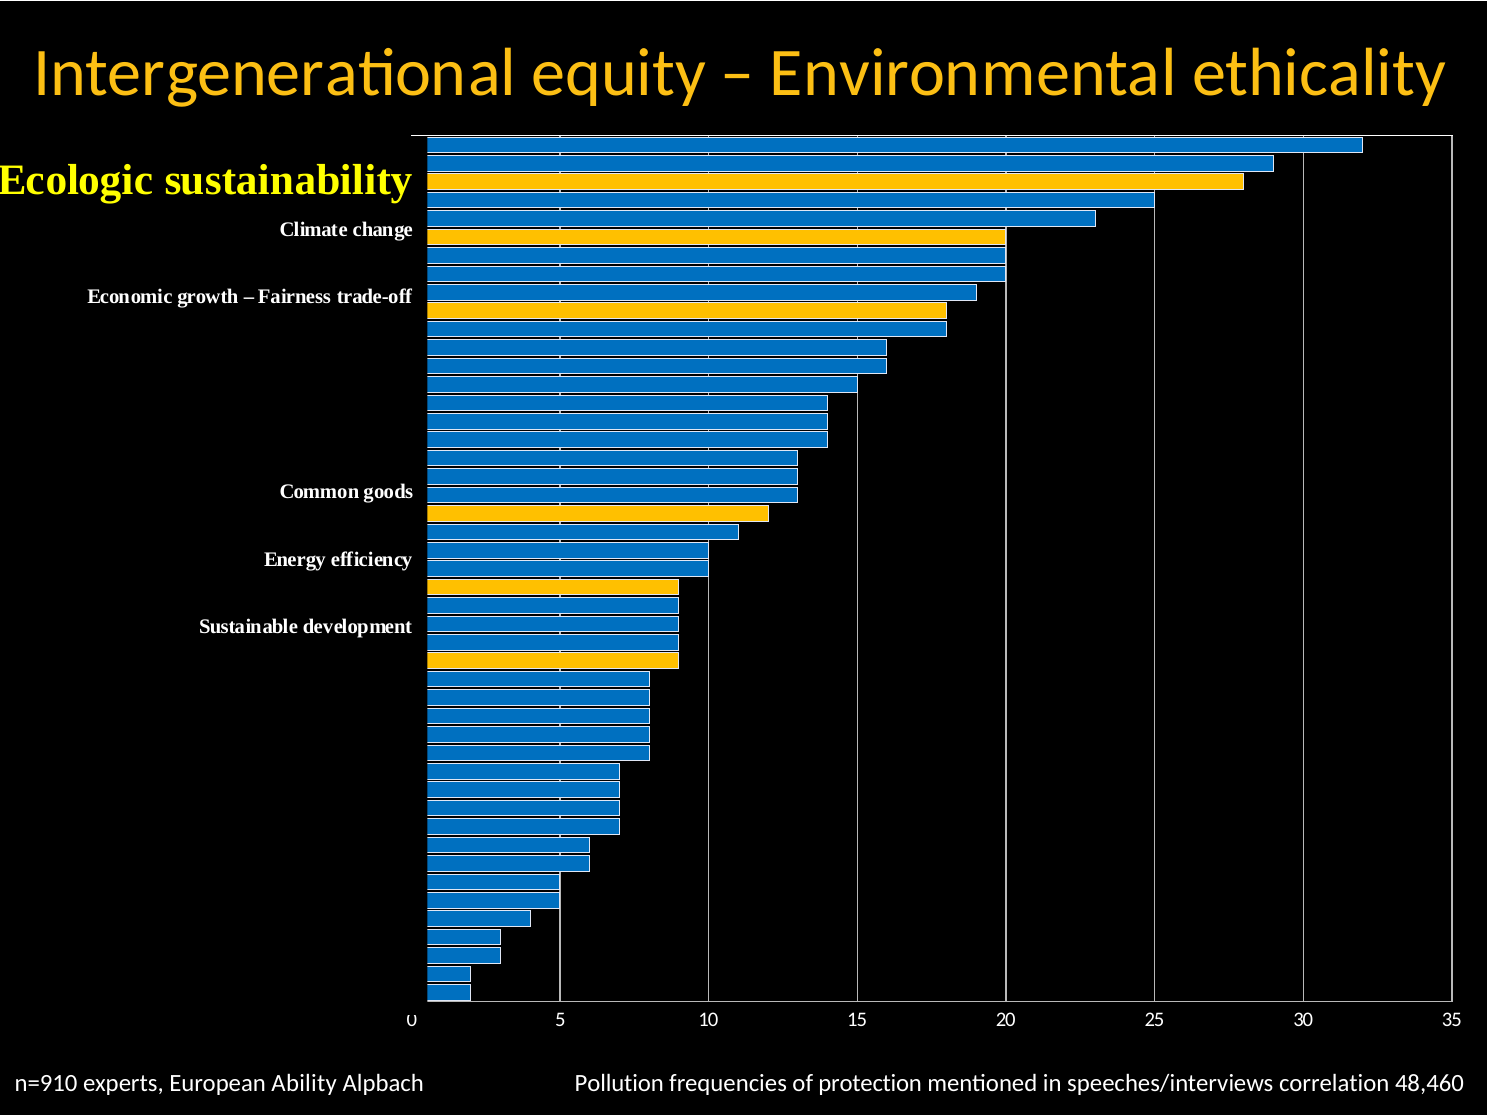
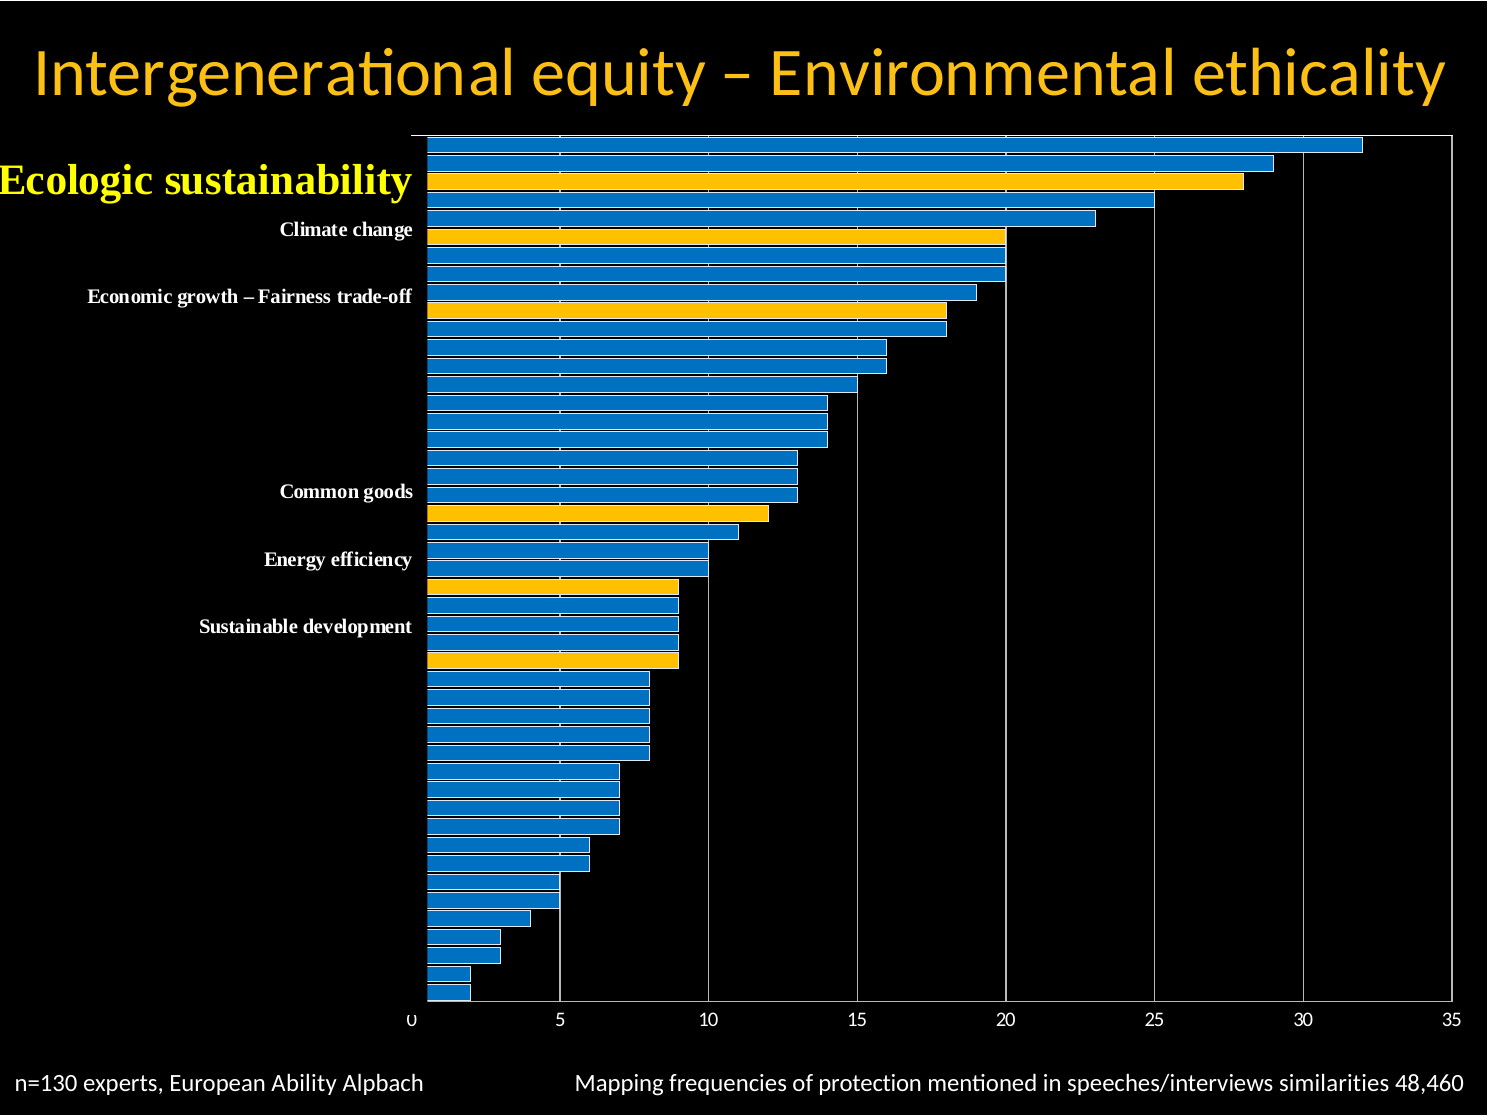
n=910: n=910 -> n=130
Pollution: Pollution -> Mapping
speeches/interviews correlation: correlation -> similarities
